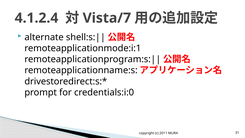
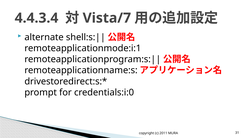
4.1.2.4: 4.1.2.4 -> 4.4.3.4
